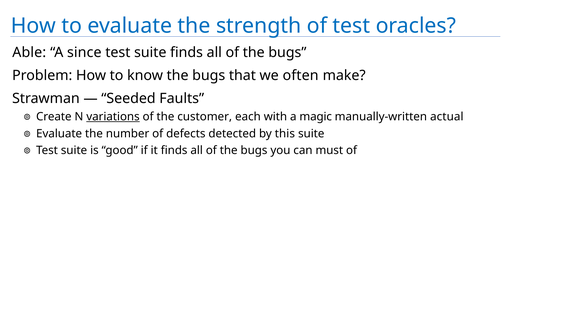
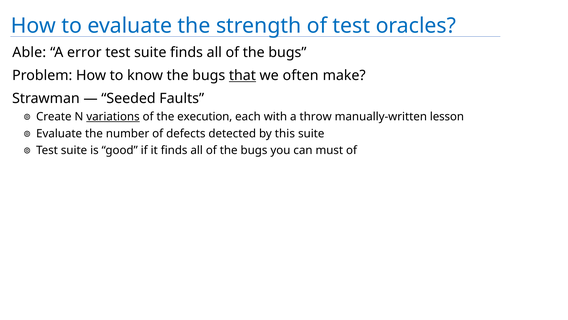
since: since -> error
that underline: none -> present
customer: customer -> execution
magic: magic -> throw
actual: actual -> lesson
